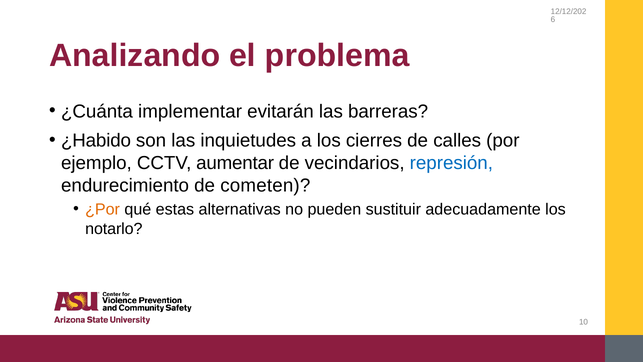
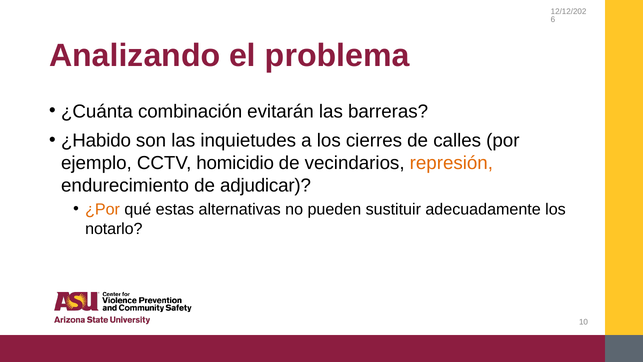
implementar: implementar -> combinación
aumentar: aumentar -> homicidio
represión colour: blue -> orange
cometen: cometen -> adjudicar
